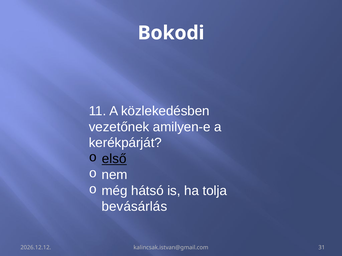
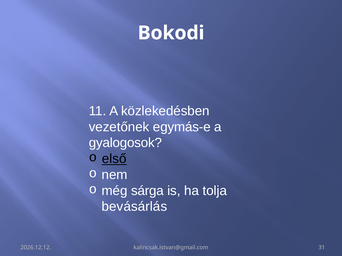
amilyen-e: amilyen-e -> egymás-e
kerékpárját: kerékpárját -> gyalogosok
hátsó: hátsó -> sárga
